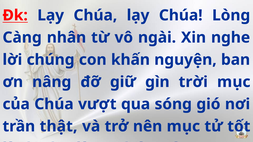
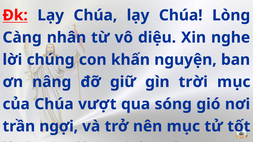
ngài: ngài -> diệu
thật: thật -> ngợi
